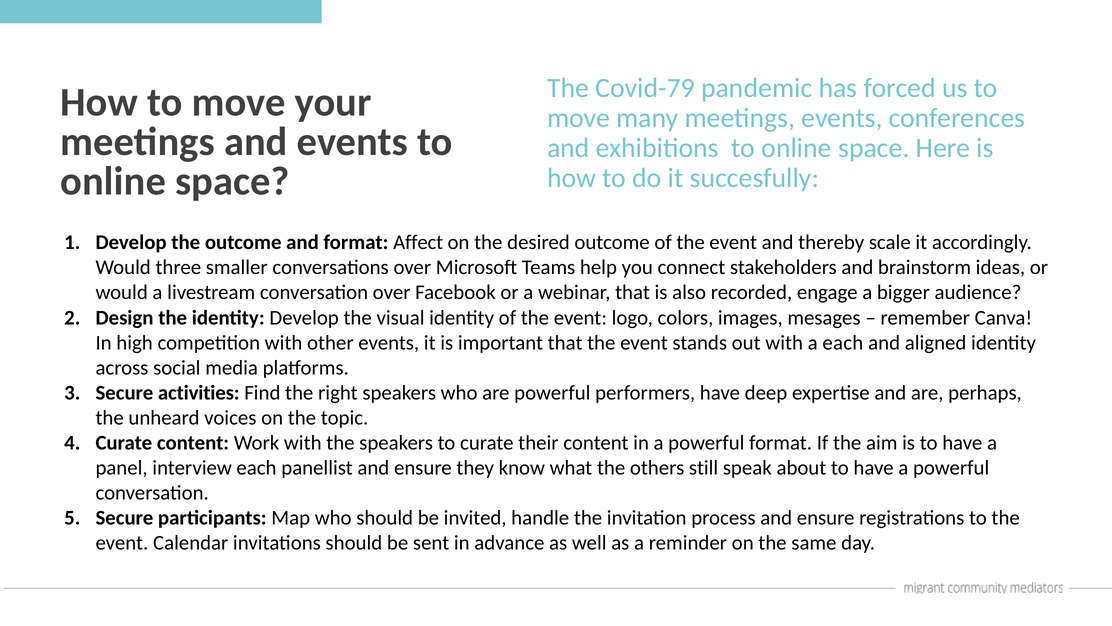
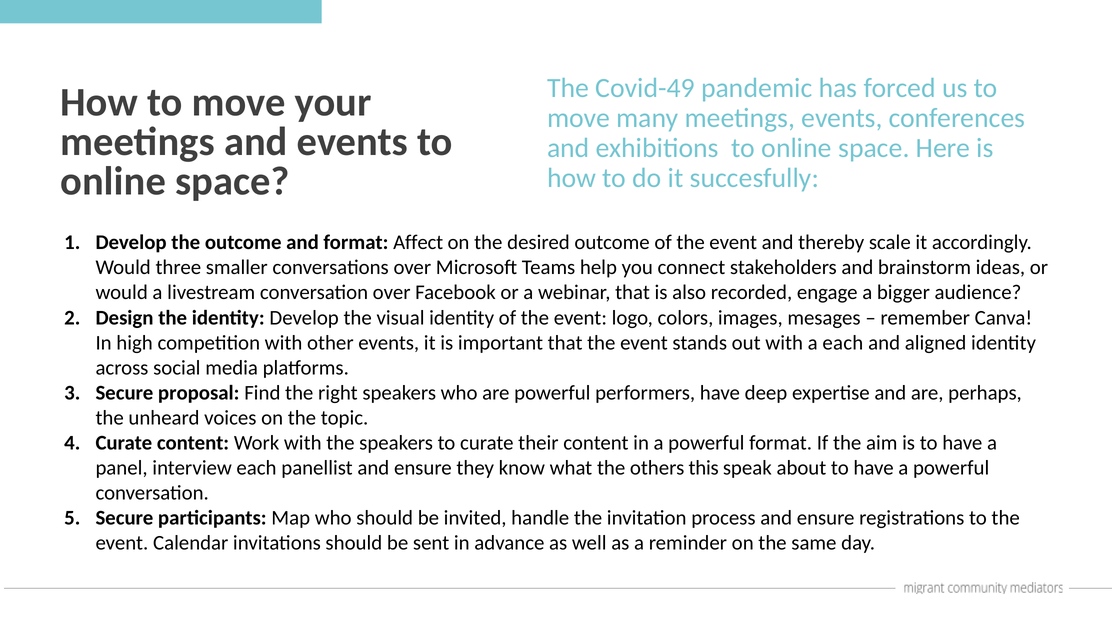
Covid-79: Covid-79 -> Covid-49
activities: activities -> proposal
still: still -> this
